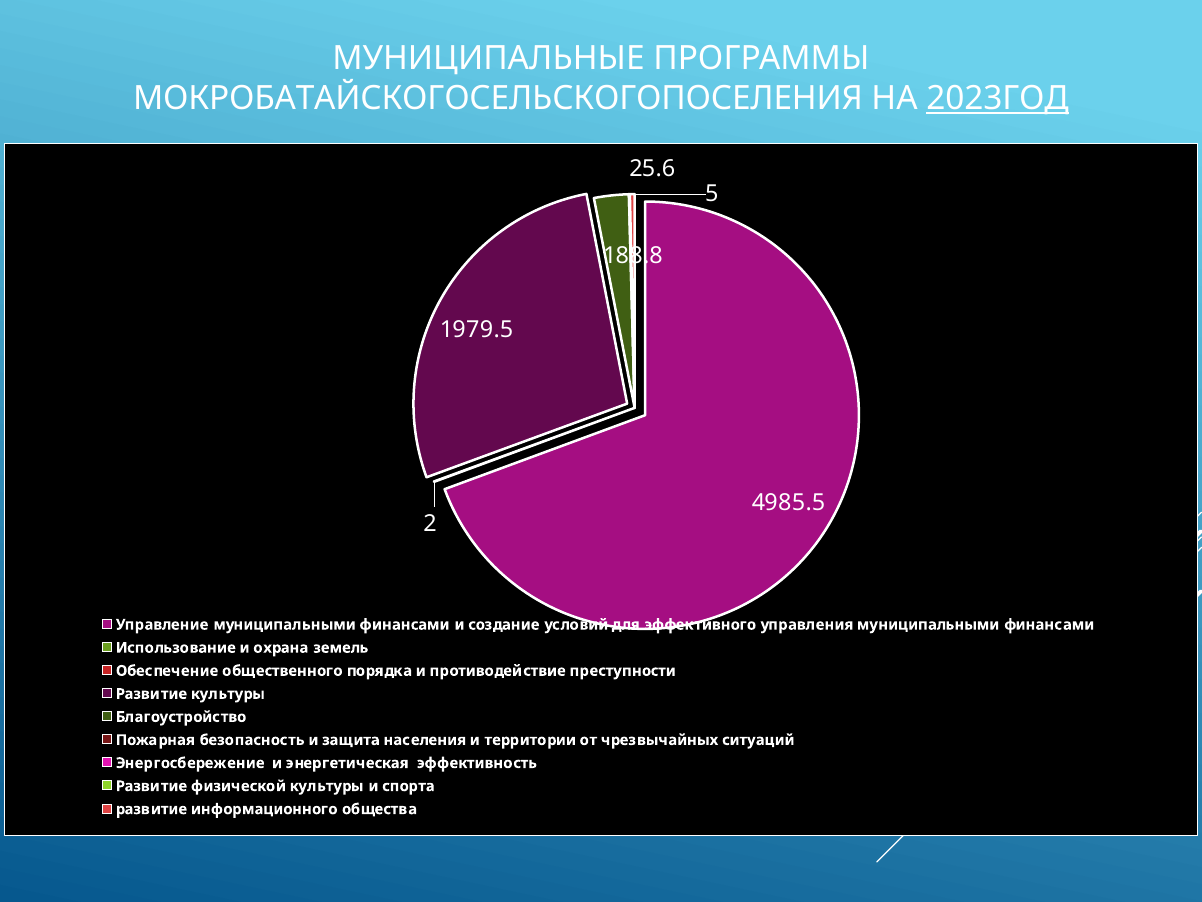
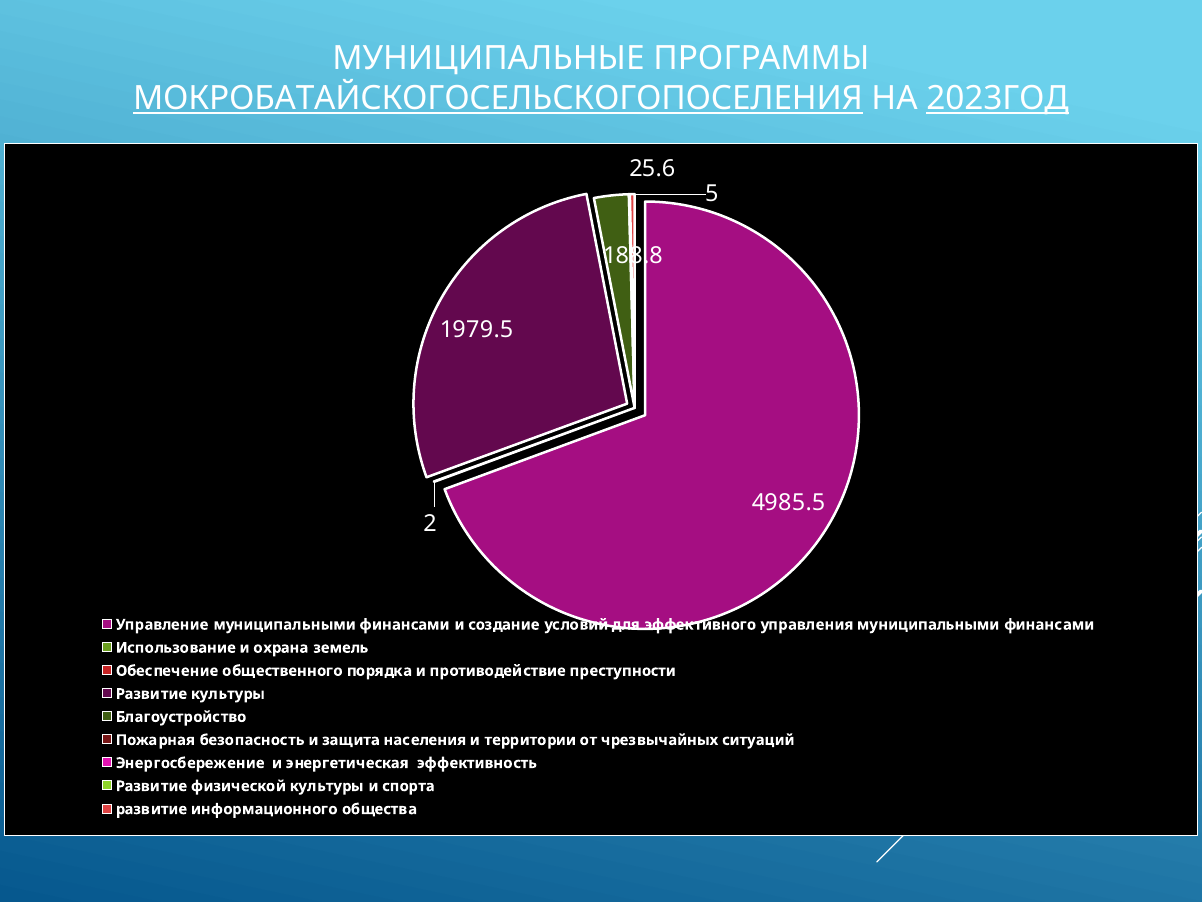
МОКРОБАТАЙСКОГОСЕЛЬСКОГОПОСЕЛЕНИЯ underline: none -> present
